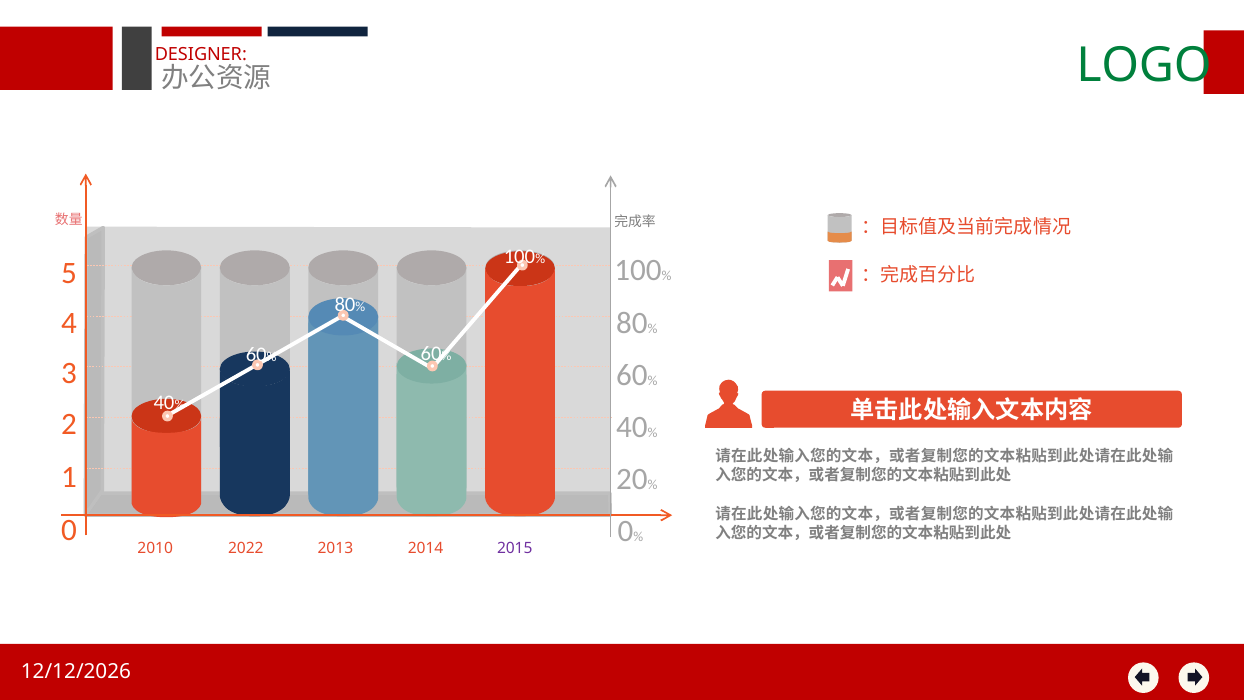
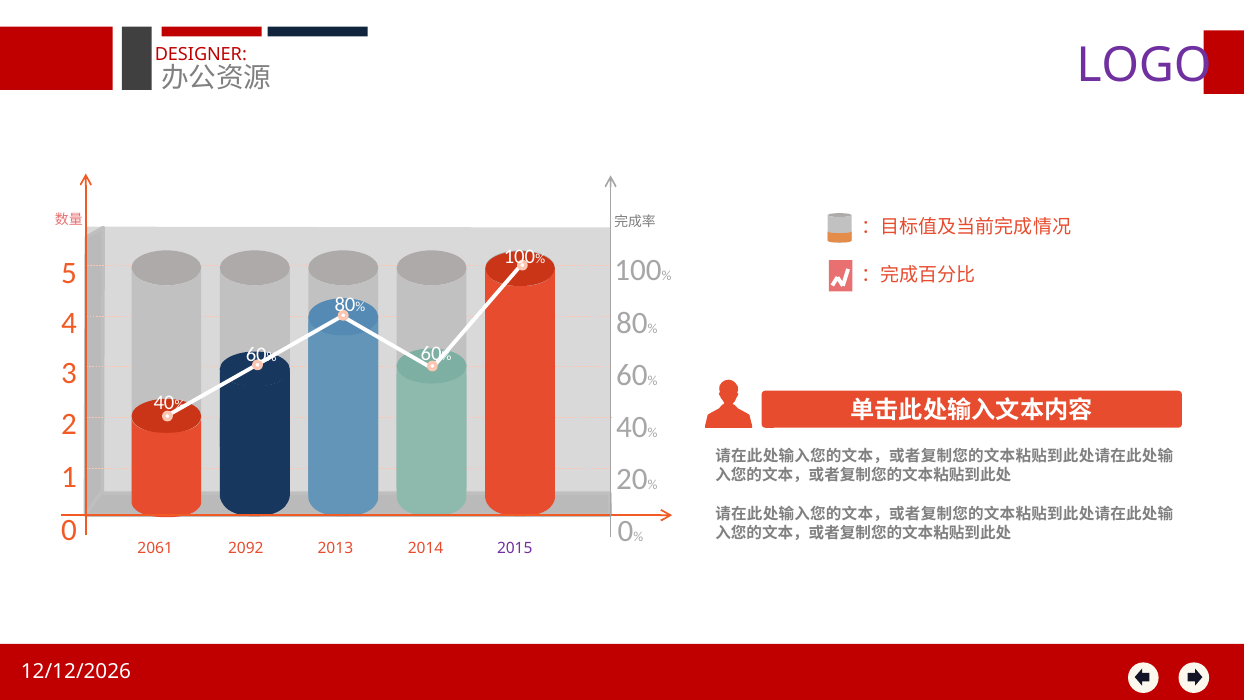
LOGO colour: green -> purple
2010: 2010 -> 2061
2022: 2022 -> 2092
